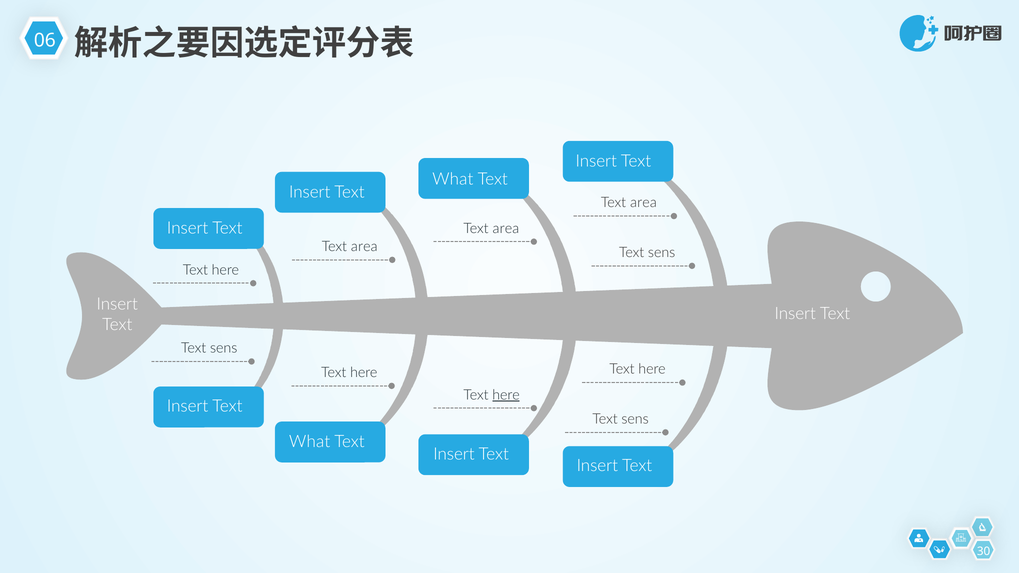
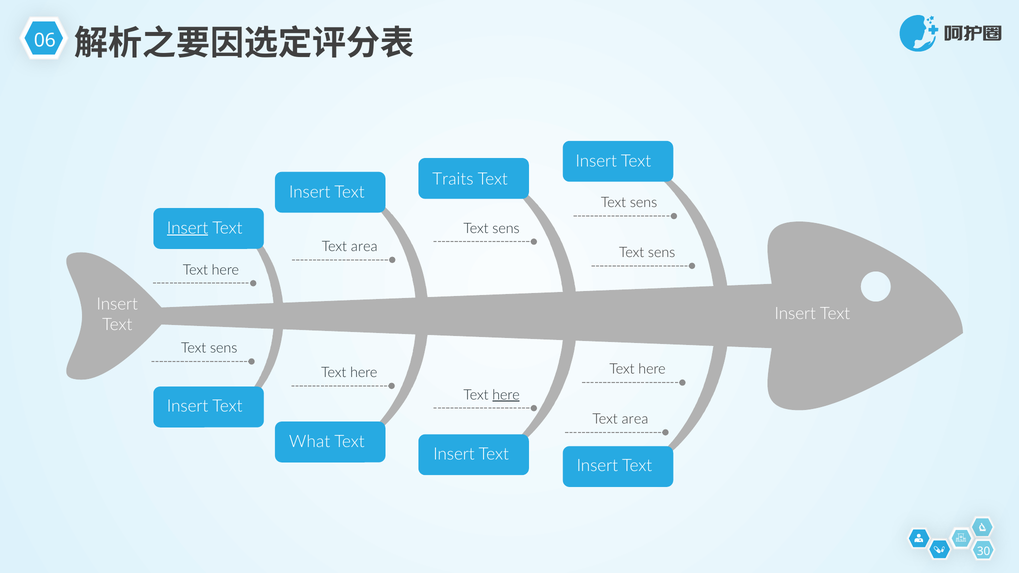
What at (453, 179): What -> Traits
area at (643, 203): area -> sens
Insert at (188, 228) underline: none -> present
area at (506, 228): area -> sens
sens at (635, 419): sens -> area
